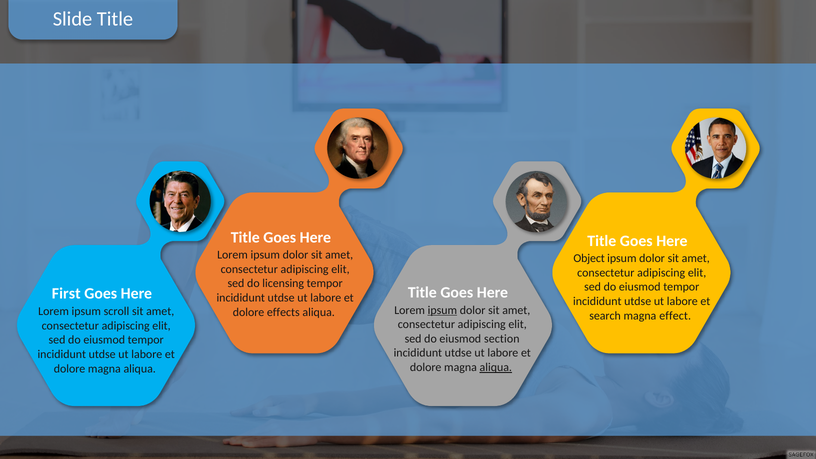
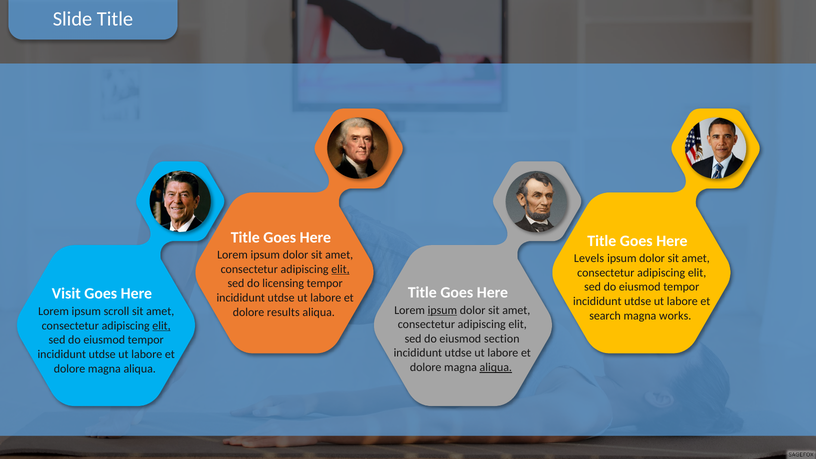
Object: Object -> Levels
elit at (340, 269) underline: none -> present
First: First -> Visit
effects: effects -> results
effect: effect -> works
elit at (162, 326) underline: none -> present
